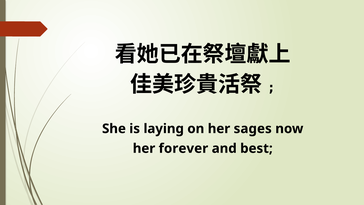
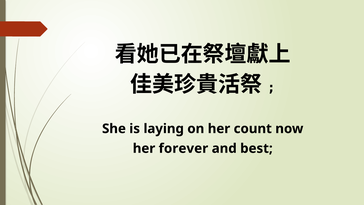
sages: sages -> count
